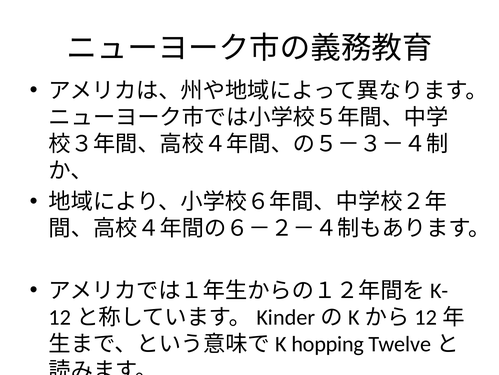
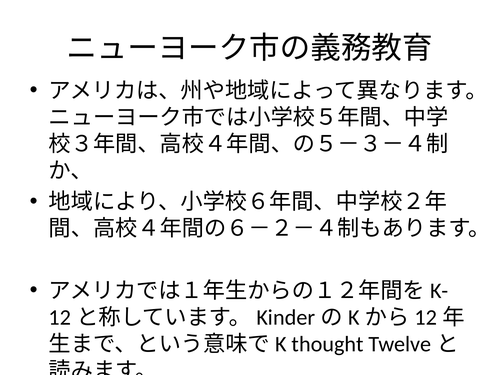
hopping: hopping -> thought
